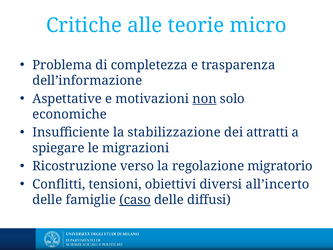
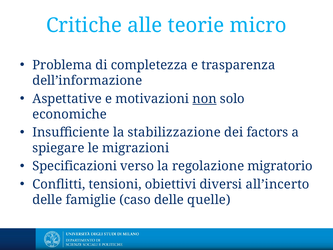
attratti: attratti -> factors
Ricostruzione: Ricostruzione -> Specificazioni
caso underline: present -> none
diffusi: diffusi -> quelle
